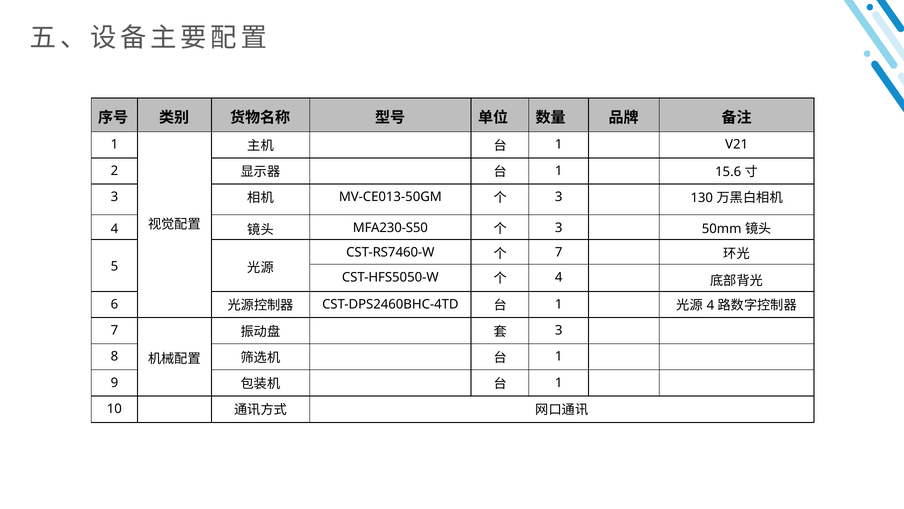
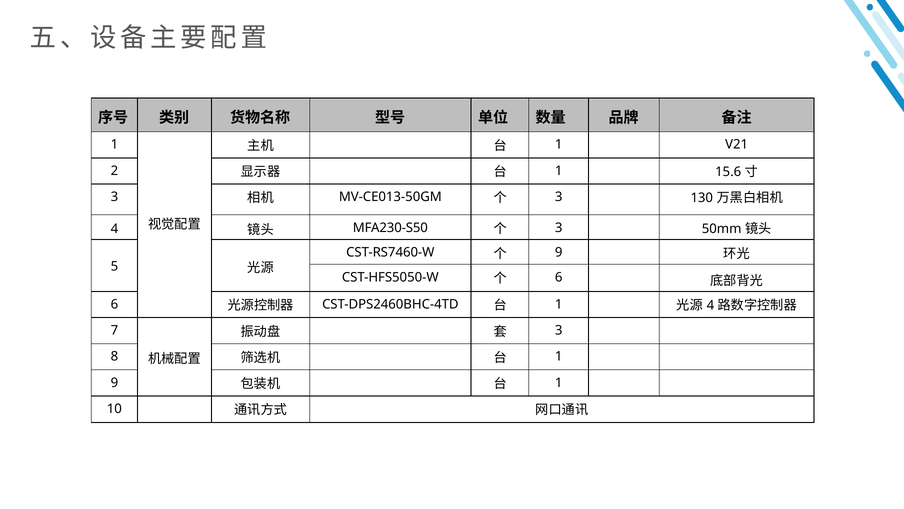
7 at (559, 252): 7 -> 9
4 at (559, 277): 4 -> 6
